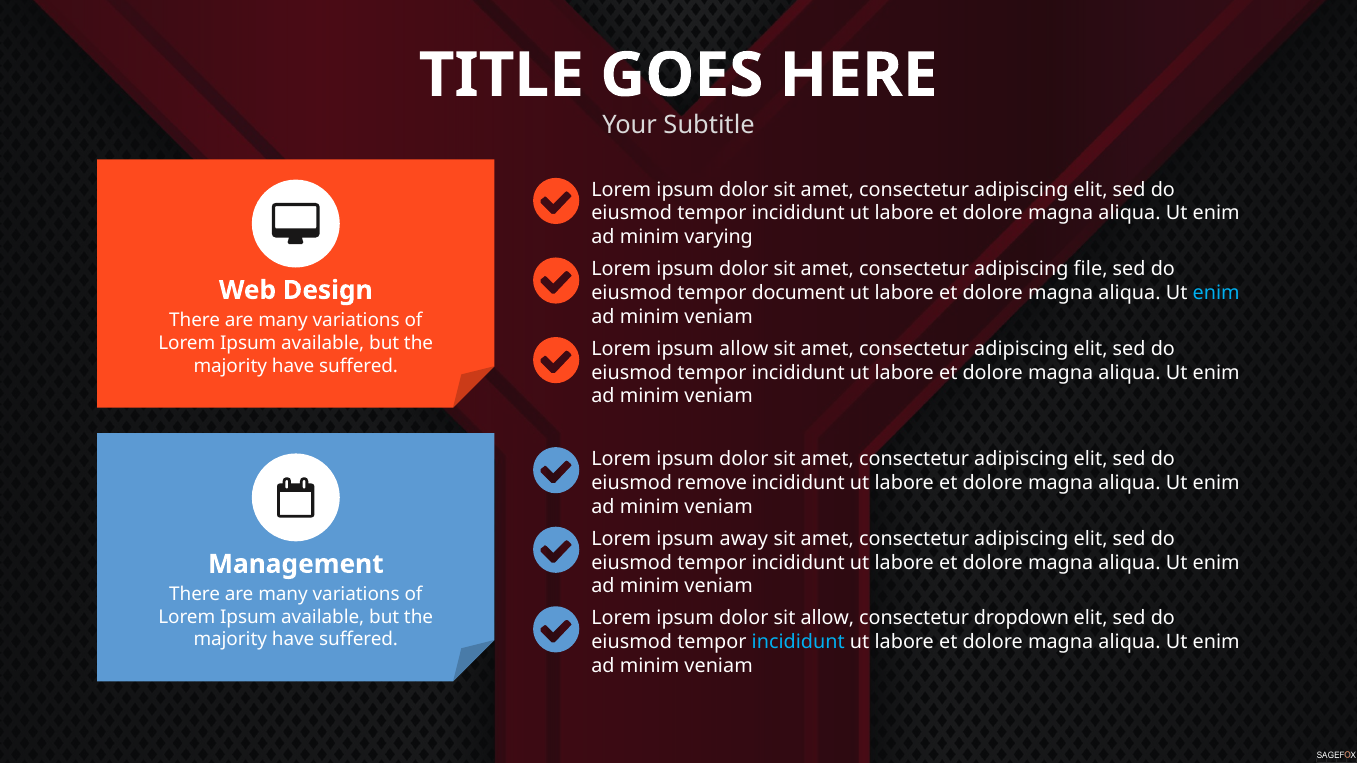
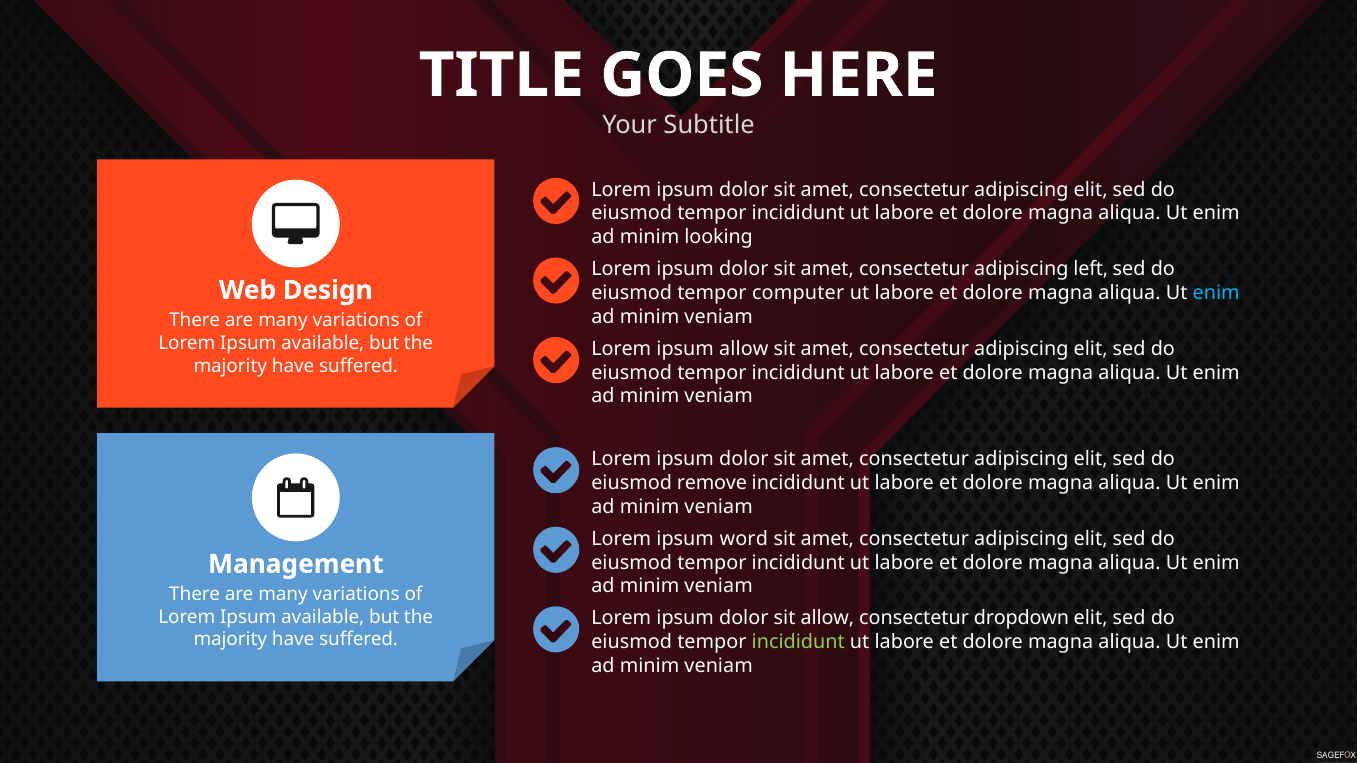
varying: varying -> looking
file: file -> left
document: document -> computer
away: away -> word
incididunt at (798, 642) colour: light blue -> light green
